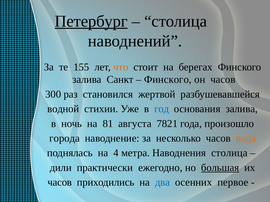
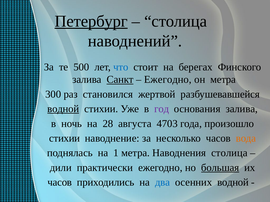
155: 155 -> 500
что colour: orange -> blue
Санкт underline: none -> present
Финского at (168, 80): Финского -> Ежегодно
он часов: часов -> метра
водной at (63, 109) underline: none -> present
год colour: blue -> purple
81: 81 -> 28
7821: 7821 -> 4703
города at (65, 139): города -> стихии
4: 4 -> 1
осенних первое: первое -> водной
